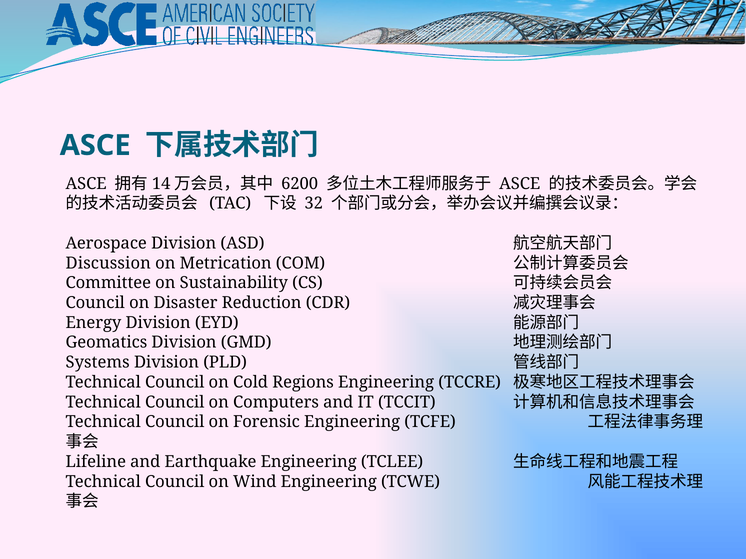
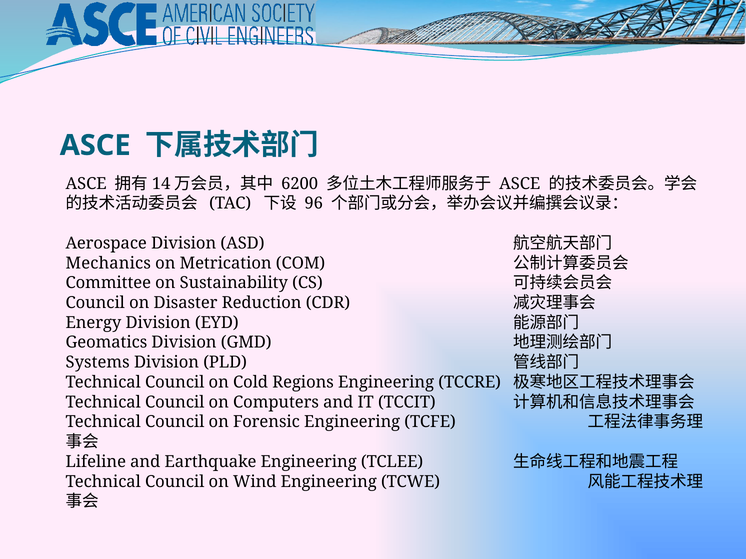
32: 32 -> 96
Discussion: Discussion -> Mechanics
